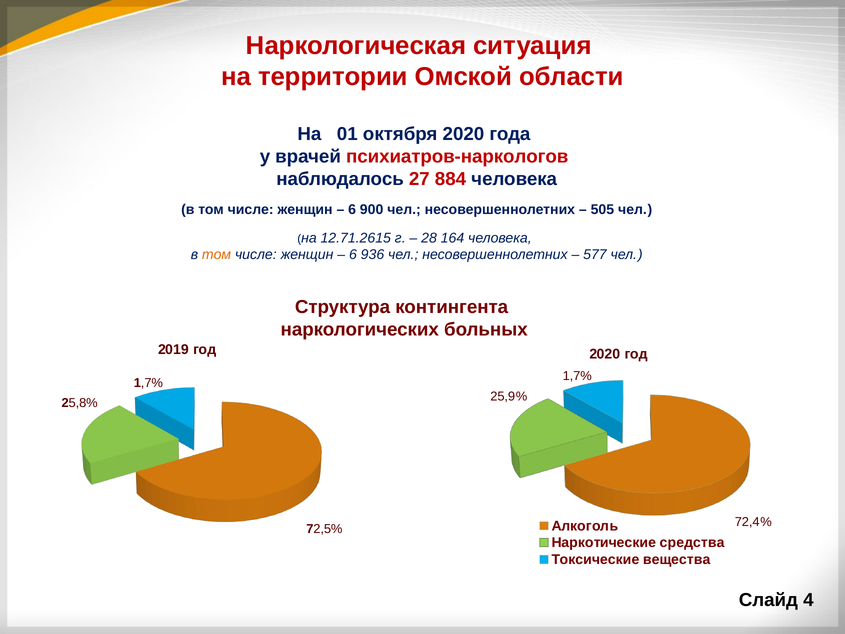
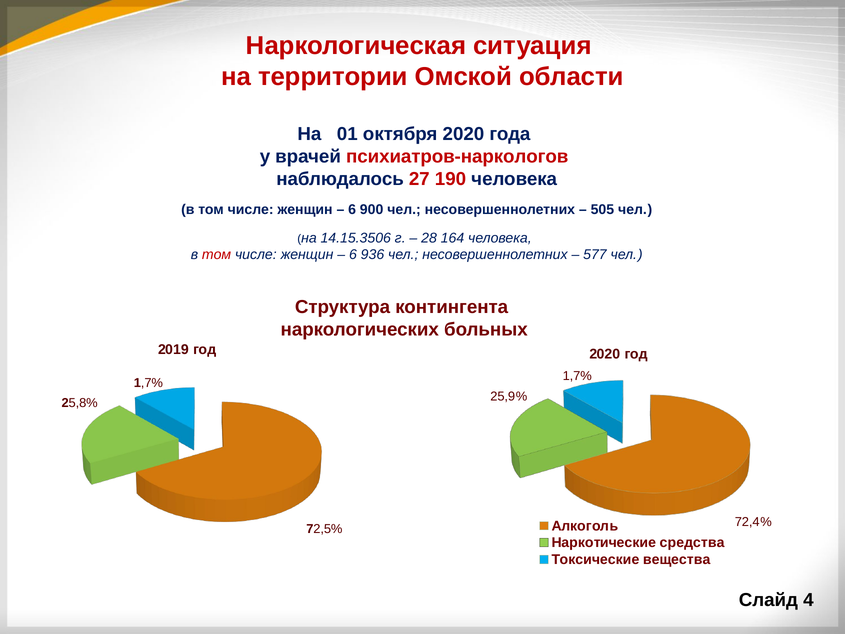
884: 884 -> 190
12.71.2615: 12.71.2615 -> 14.15.3506
том at (217, 255) colour: orange -> red
